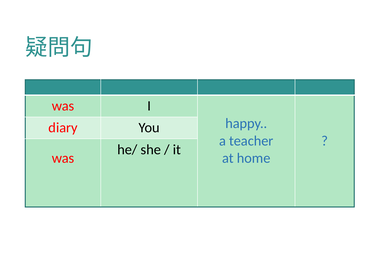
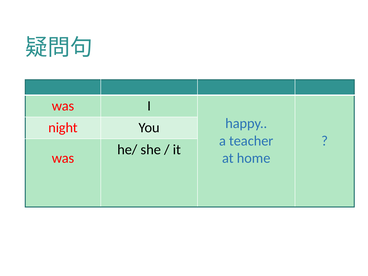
diary: diary -> night
